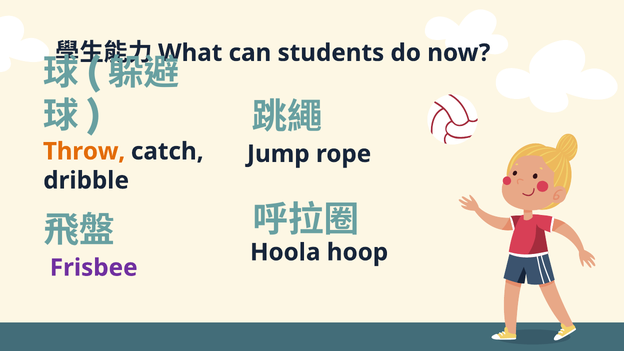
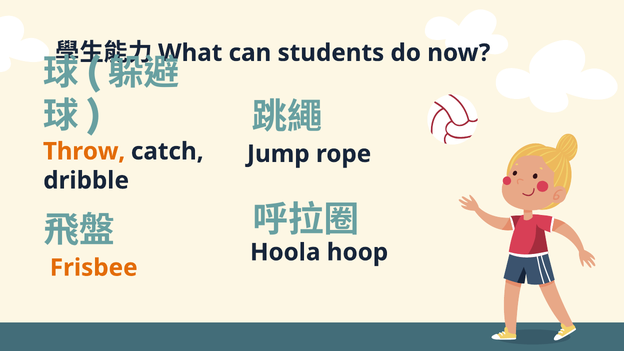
Frisbee colour: purple -> orange
